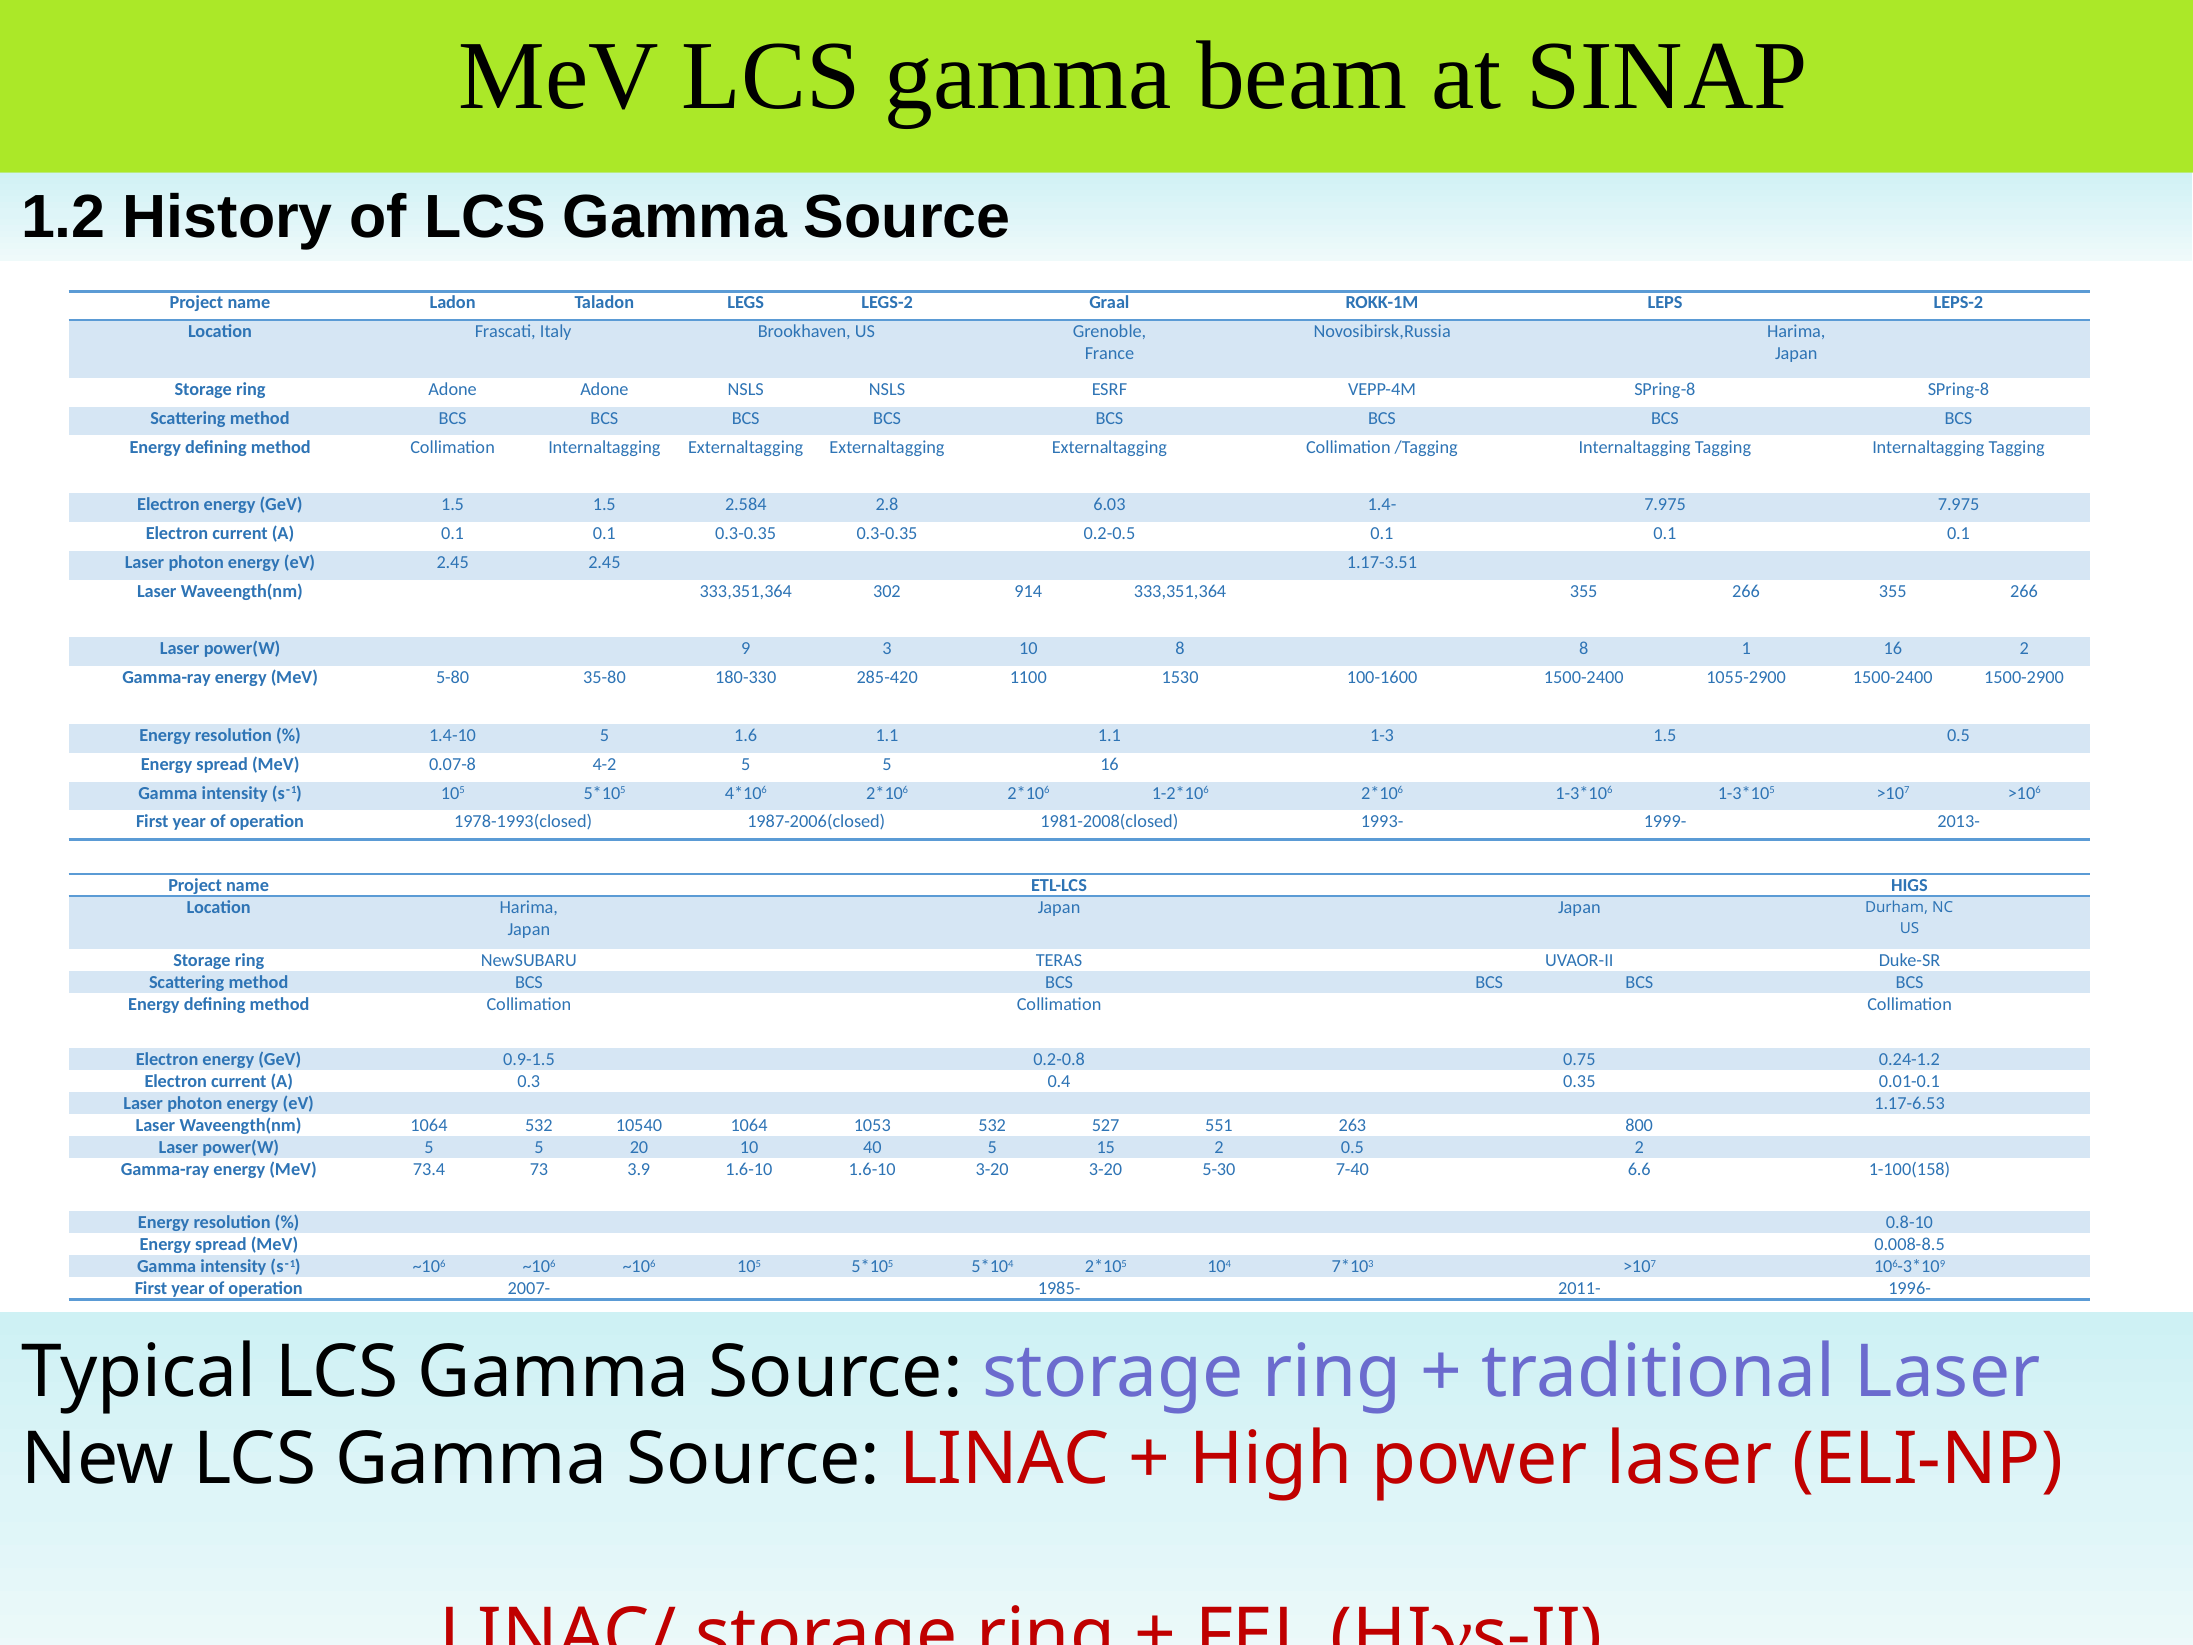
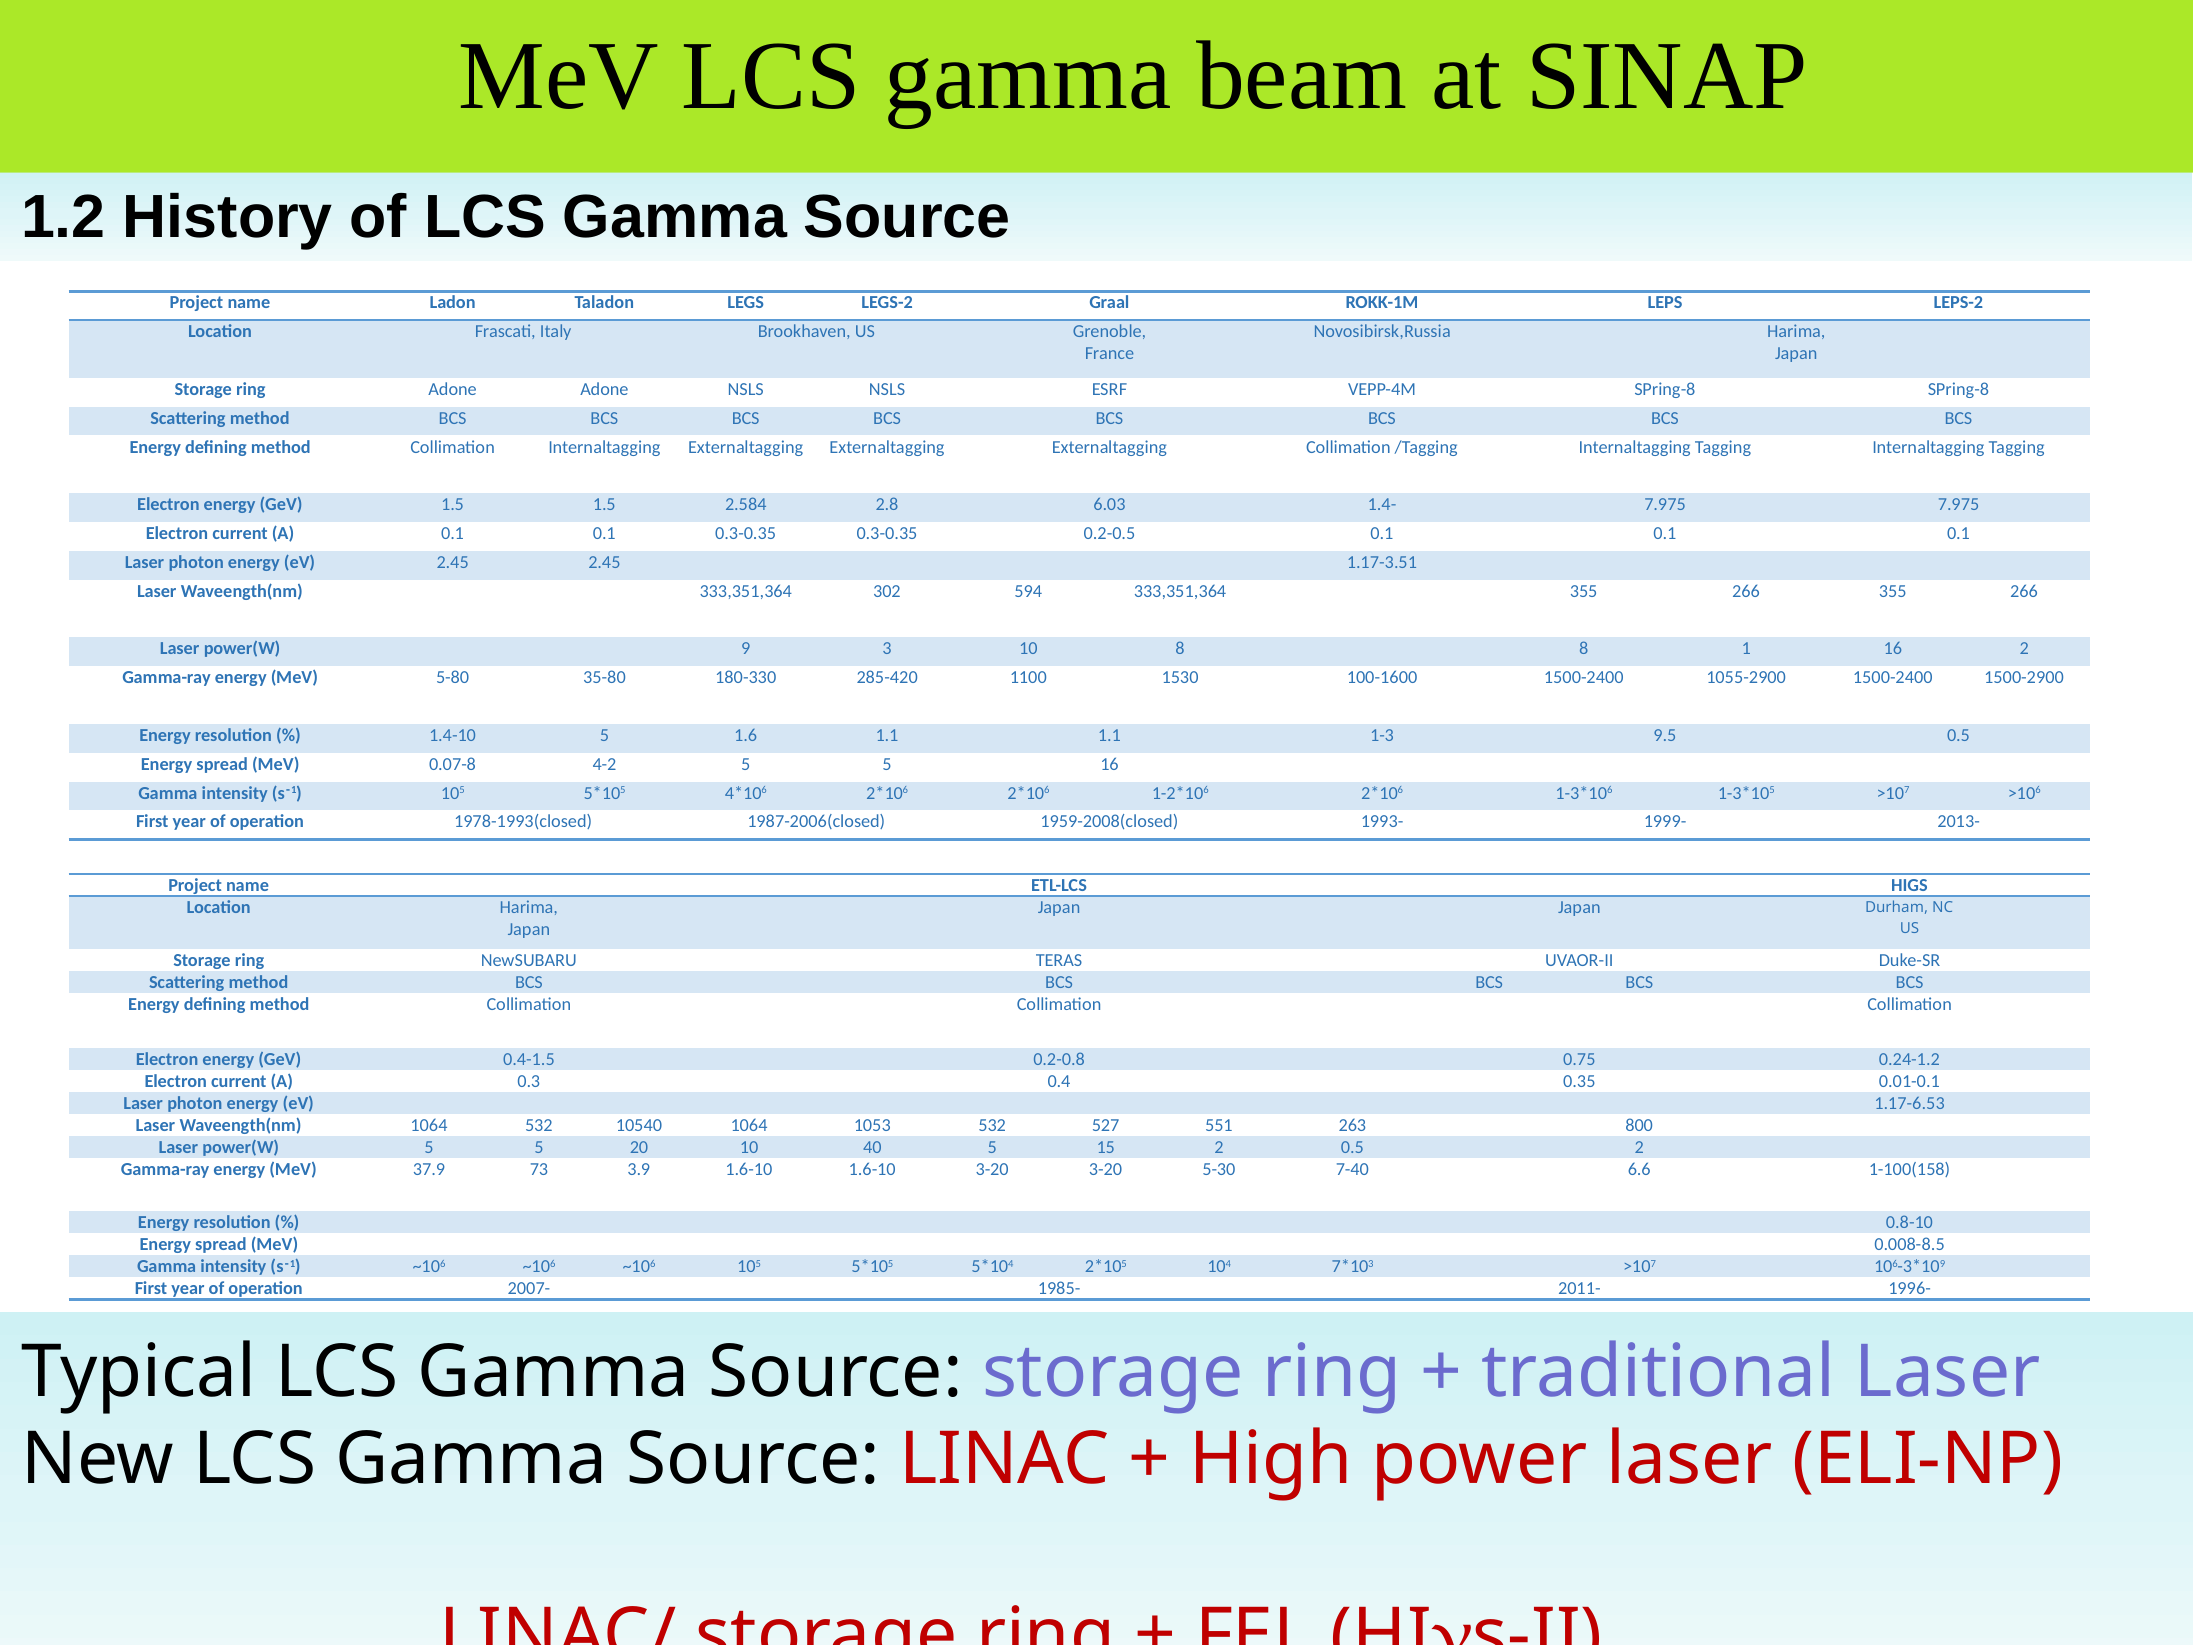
914: 914 -> 594
1-3 1.5: 1.5 -> 9.5
1981-2008(closed: 1981-2008(closed -> 1959-2008(closed
0.9-1.5: 0.9-1.5 -> 0.4-1.5
73.4: 73.4 -> 37.9
